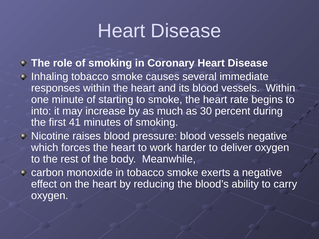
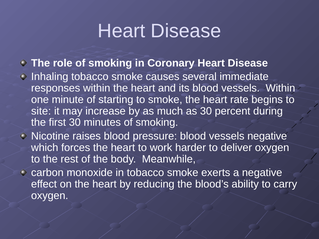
into: into -> site
first 41: 41 -> 30
